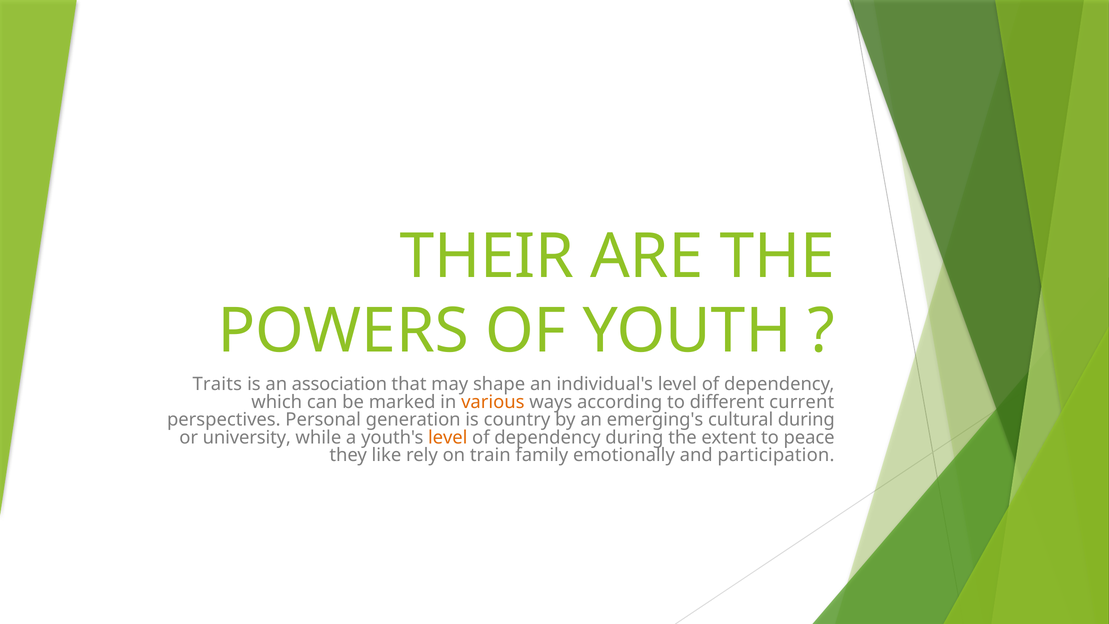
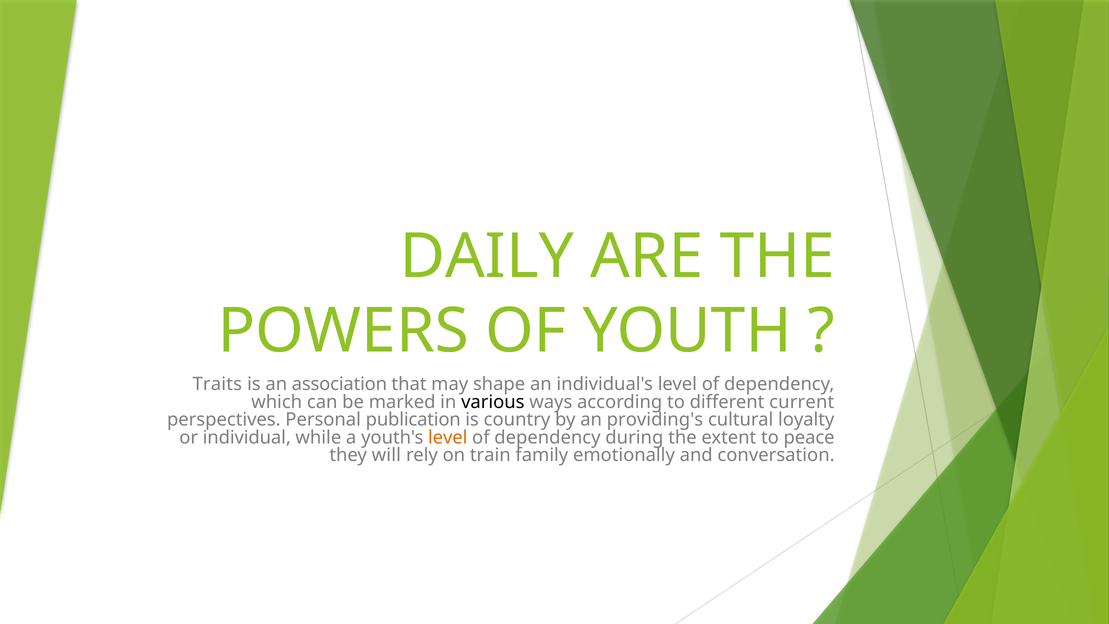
THEIR: THEIR -> DAILY
various colour: orange -> black
generation: generation -> publication
emerging's: emerging's -> providing's
cultural during: during -> loyalty
university: university -> individual
like: like -> will
participation: participation -> conversation
